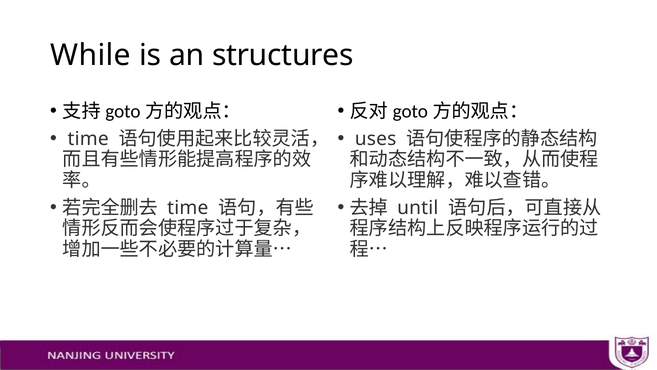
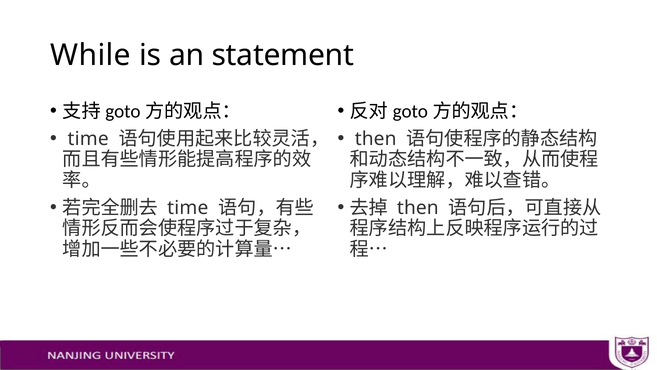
structures: structures -> statement
uses at (376, 139): uses -> then
until at (418, 208): until -> then
